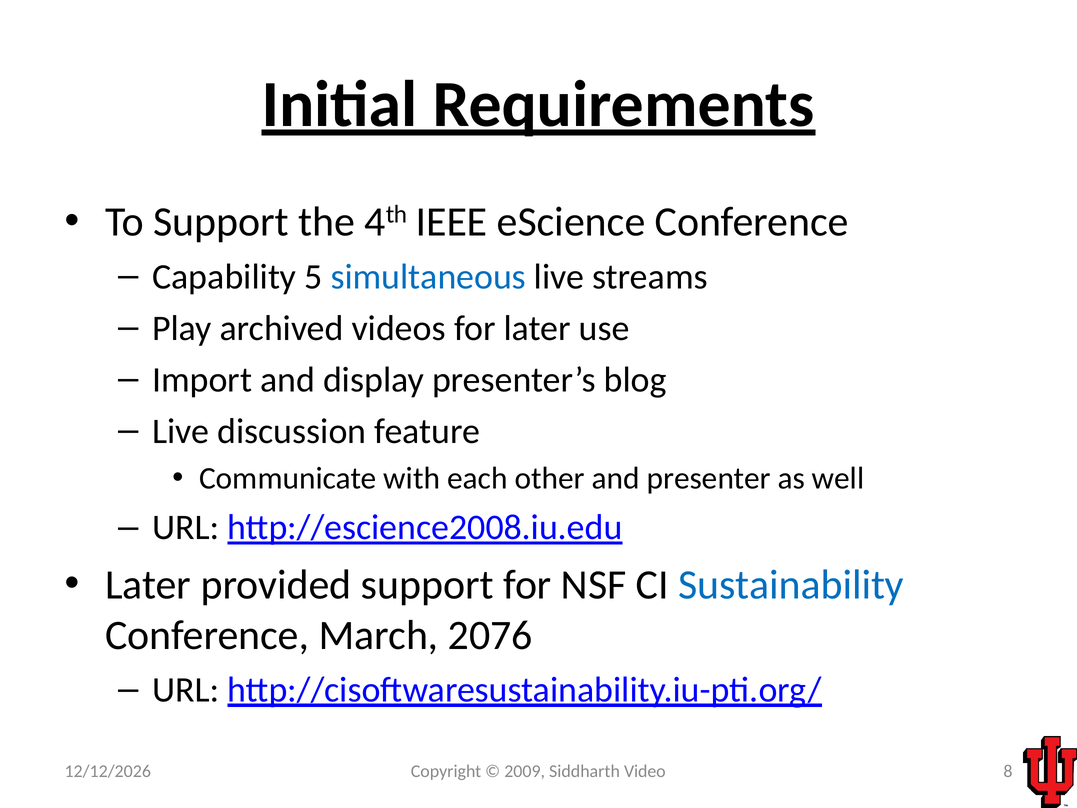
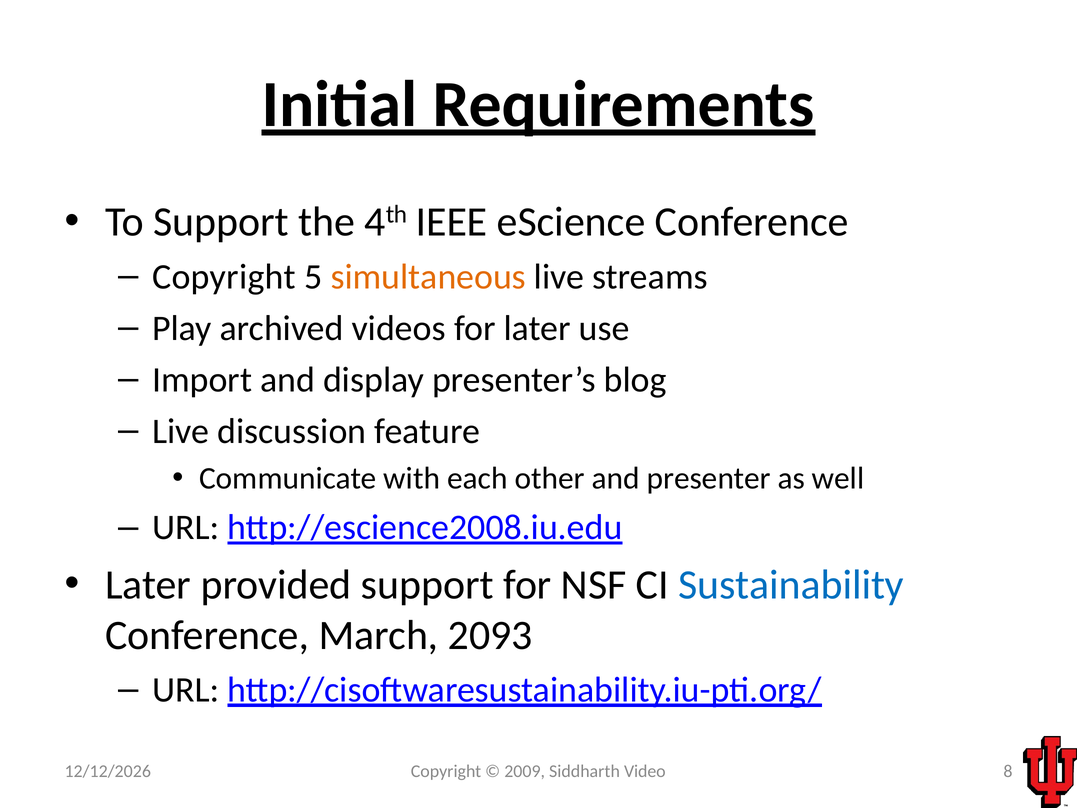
Capability at (224, 277): Capability -> Copyright
simultaneous colour: blue -> orange
2076: 2076 -> 2093
